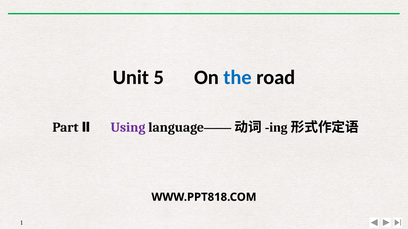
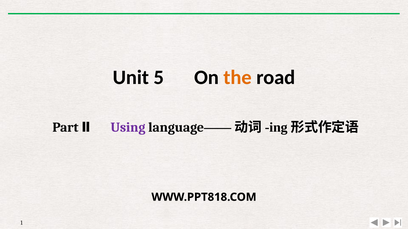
the colour: blue -> orange
